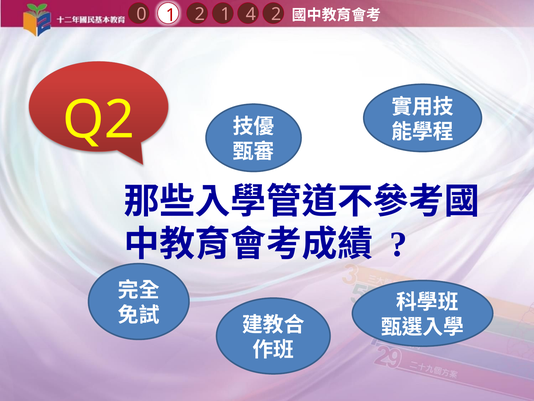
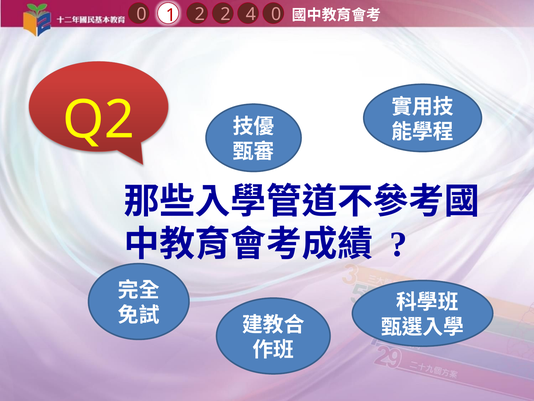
4 2: 2 -> 0
1 1: 1 -> 2
